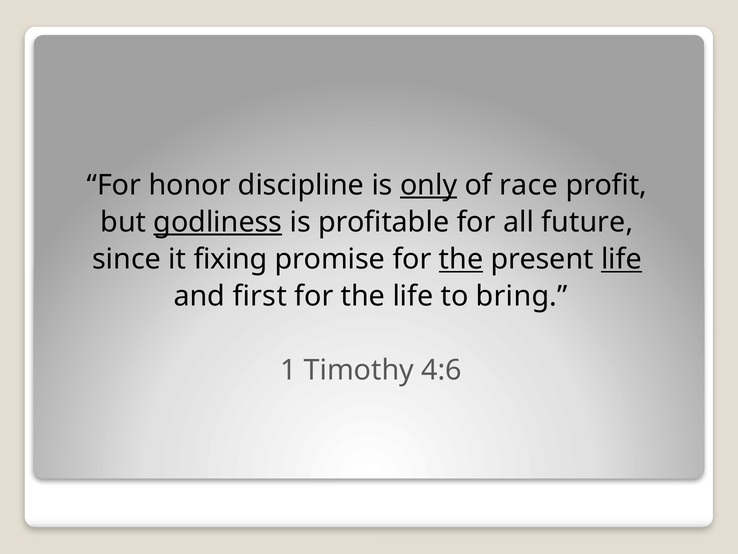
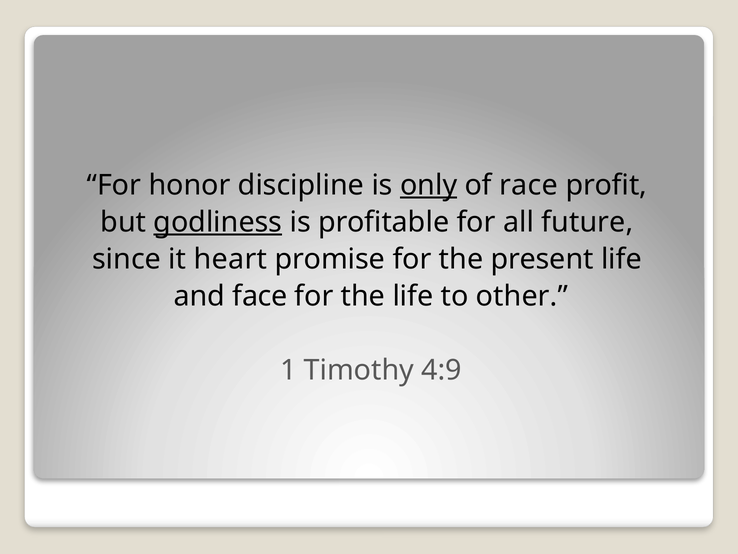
fixing: fixing -> heart
the at (461, 259) underline: present -> none
life at (621, 259) underline: present -> none
first: first -> face
bring: bring -> other
4:6: 4:6 -> 4:9
